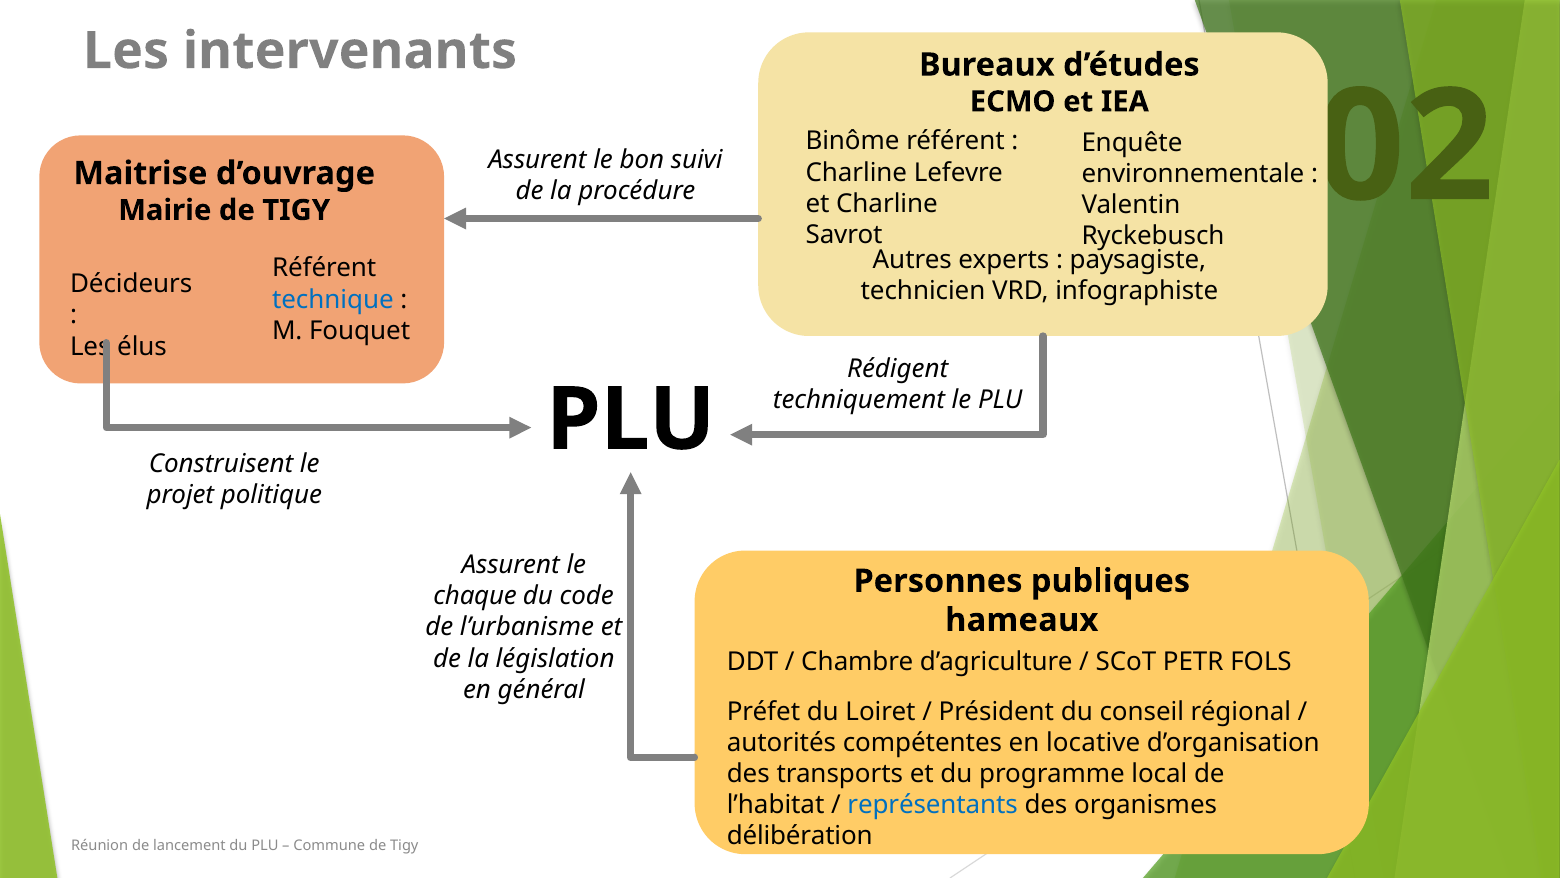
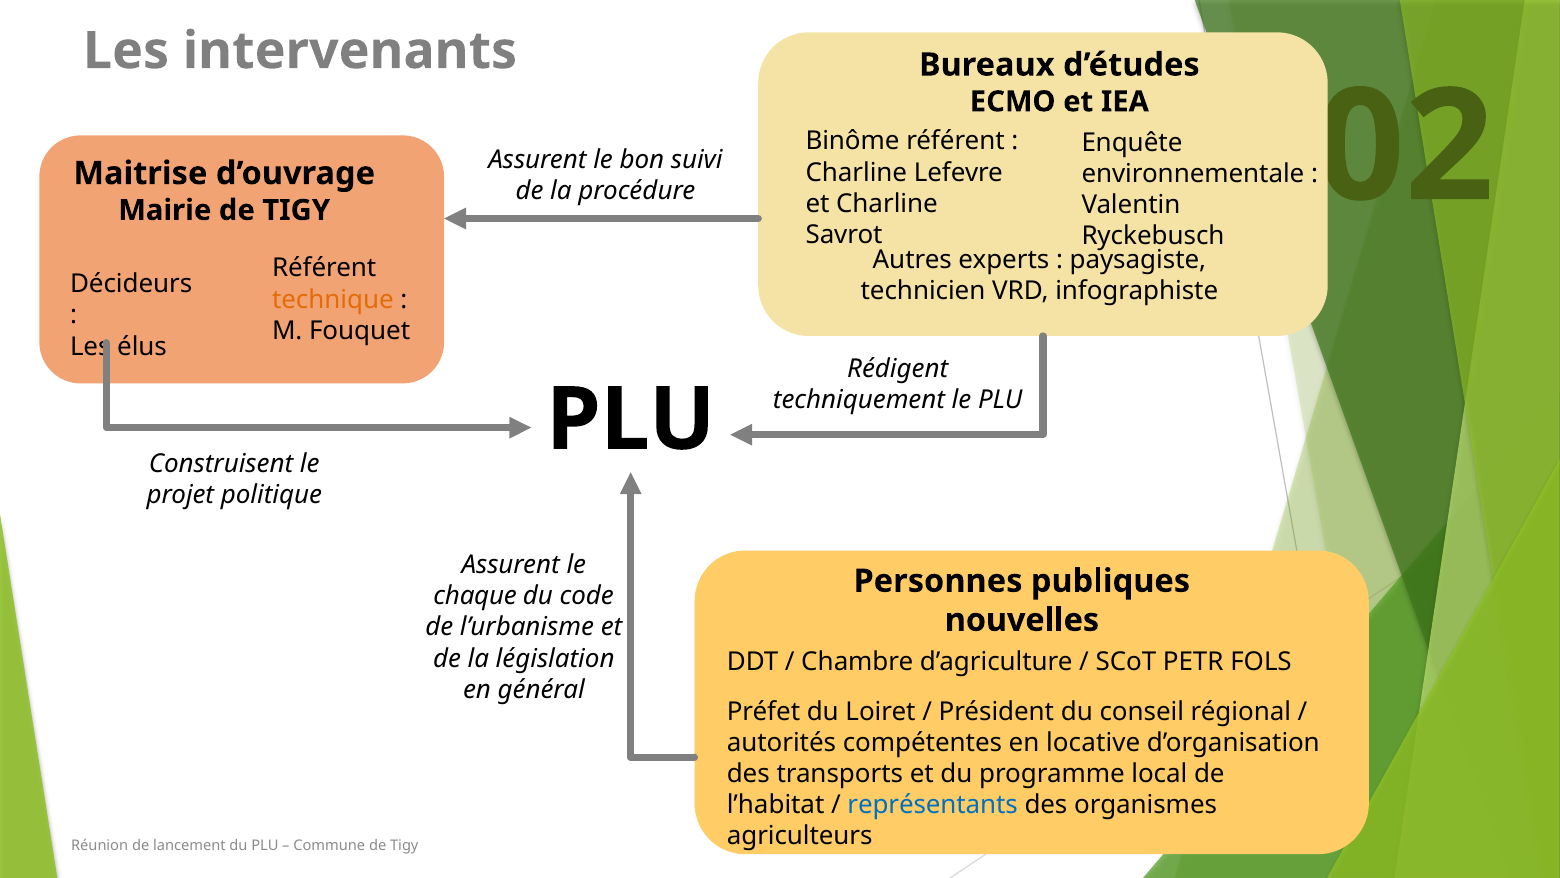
technique colour: blue -> orange
hameaux: hameaux -> nouvelles
délibération: délibération -> agriculteurs
